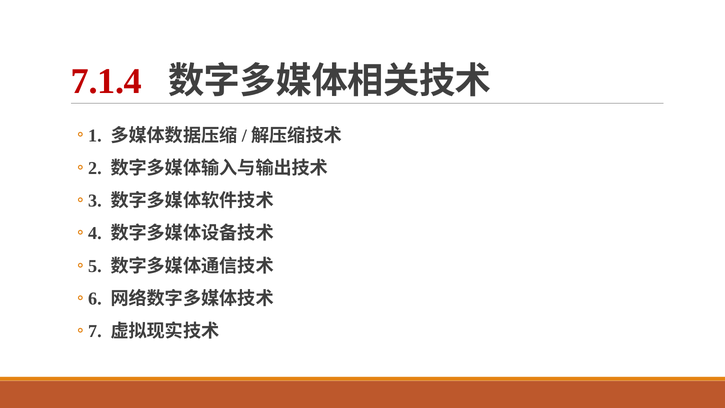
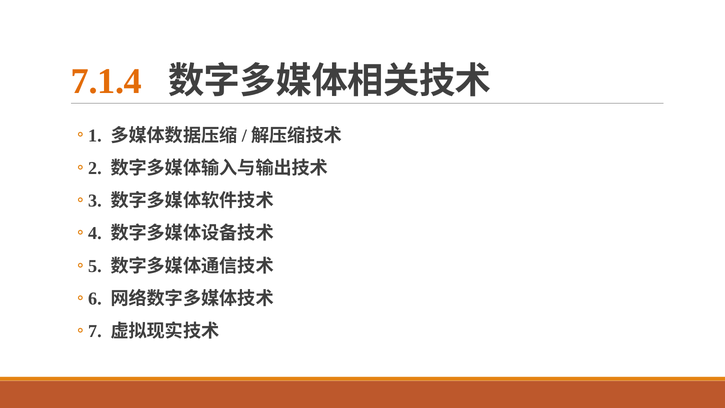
7.1.4 colour: red -> orange
